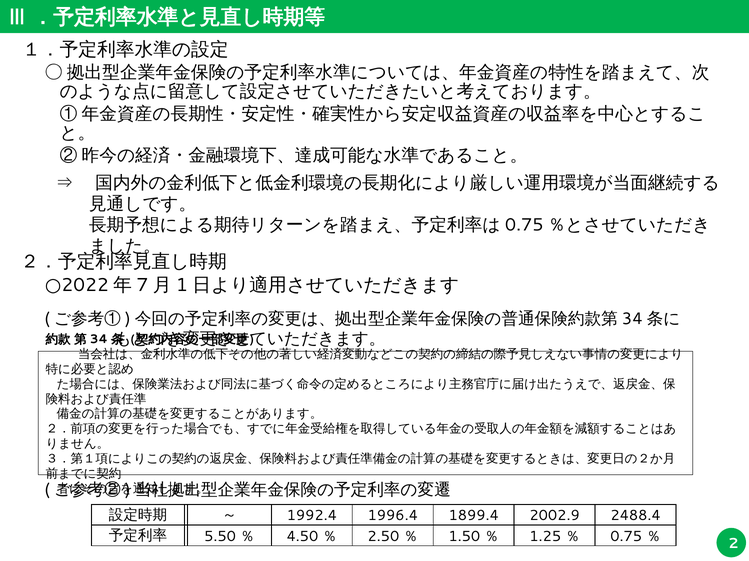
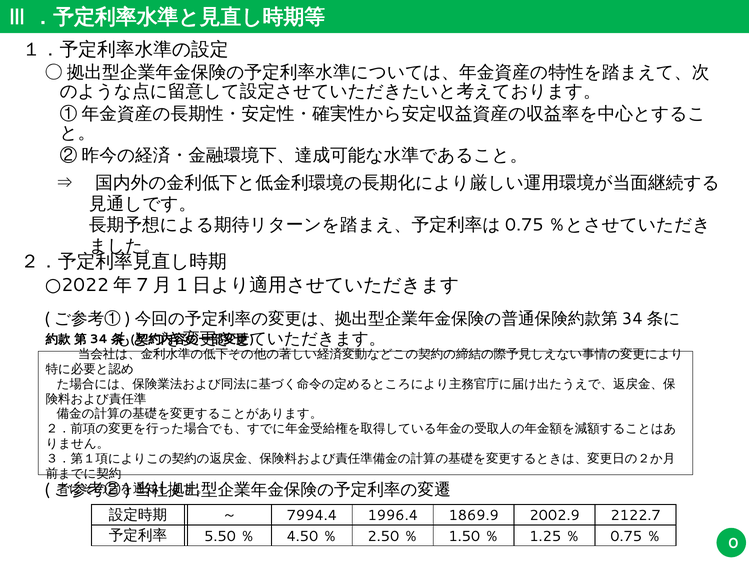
1992.4: 1992.4 -> 7994.4
1899.4: 1899.4 -> 1869.9
2488.4: 2488.4 -> 2122.7
2: 2 -> 0
